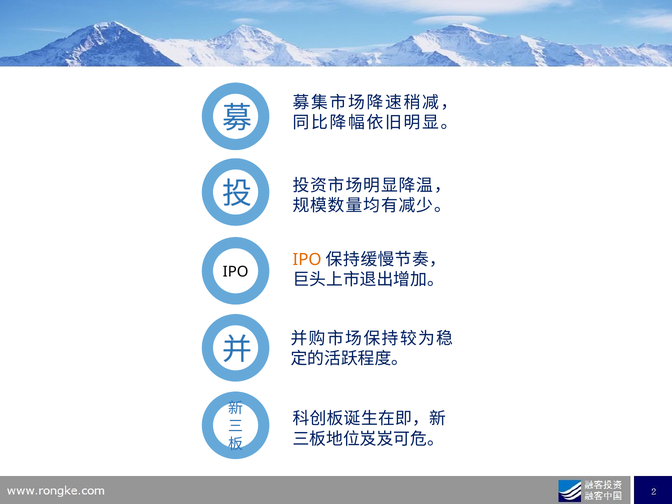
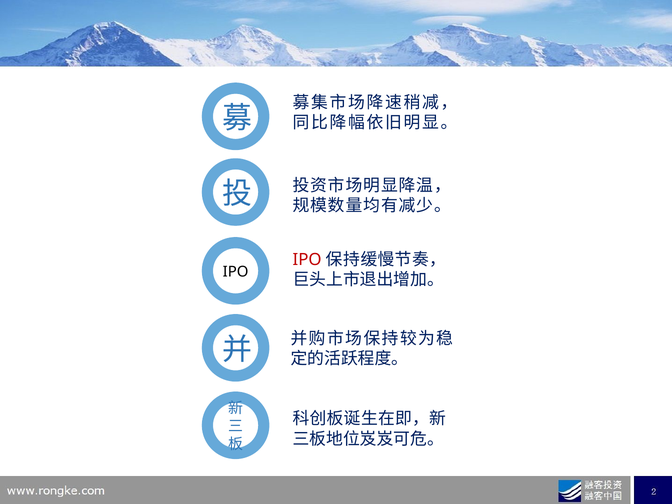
IPO at (307, 260) colour: orange -> red
